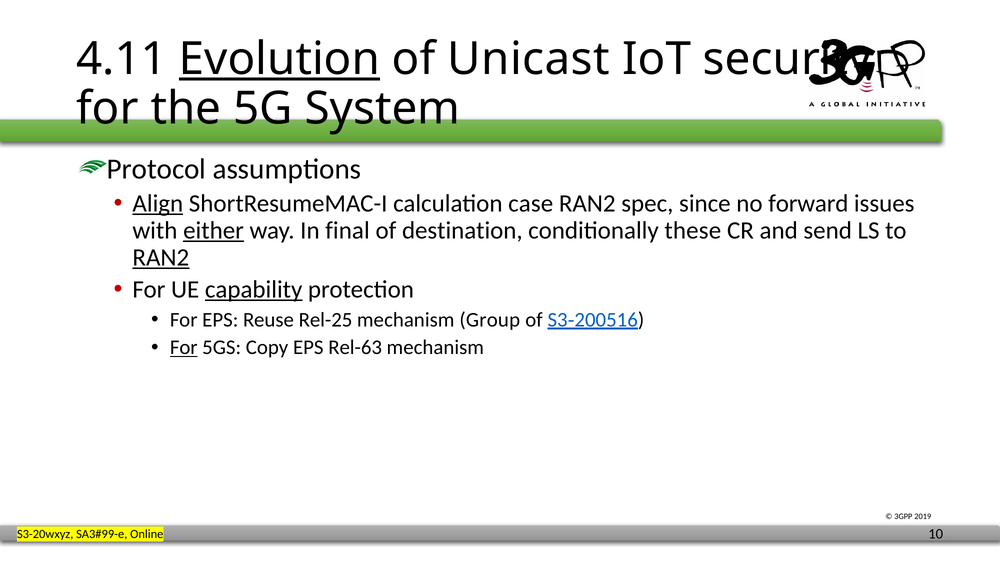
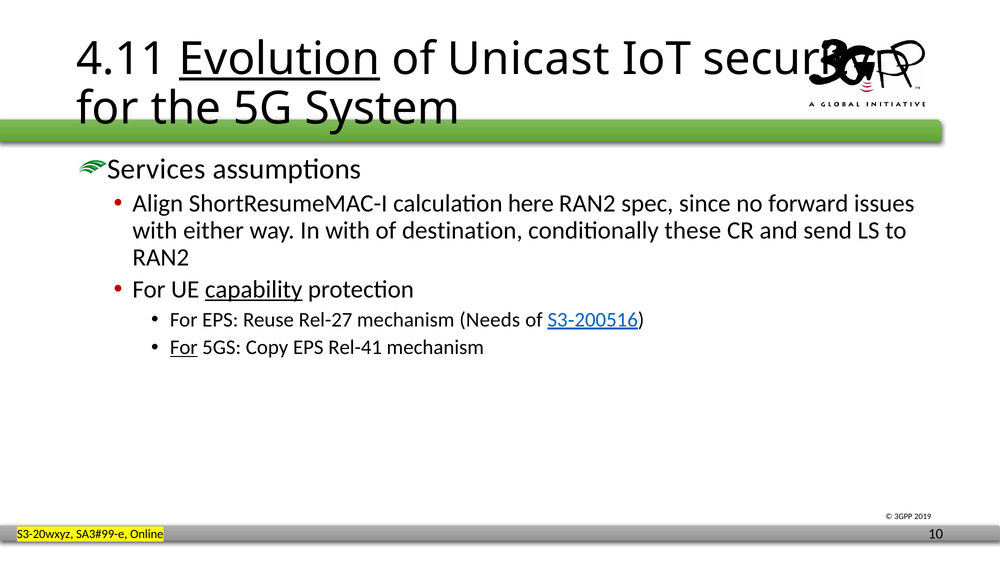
Protocol: Protocol -> Services
Align underline: present -> none
case: case -> here
either underline: present -> none
In final: final -> with
RAN2 at (161, 258) underline: present -> none
Rel-25: Rel-25 -> Rel-27
Group: Group -> Needs
Rel-63: Rel-63 -> Rel-41
